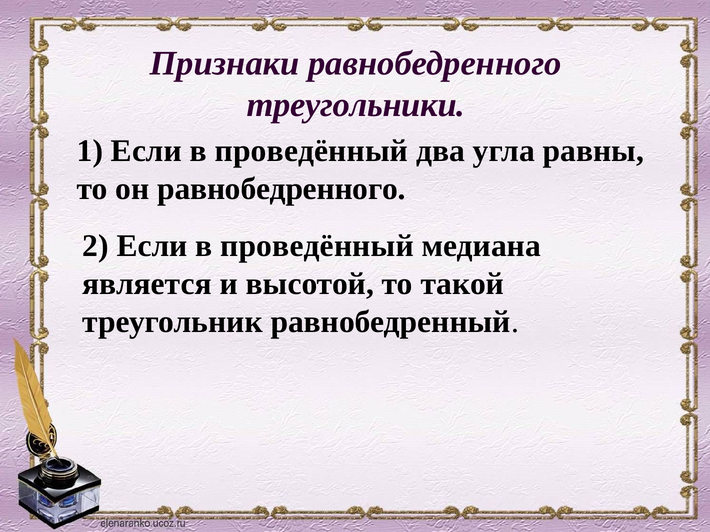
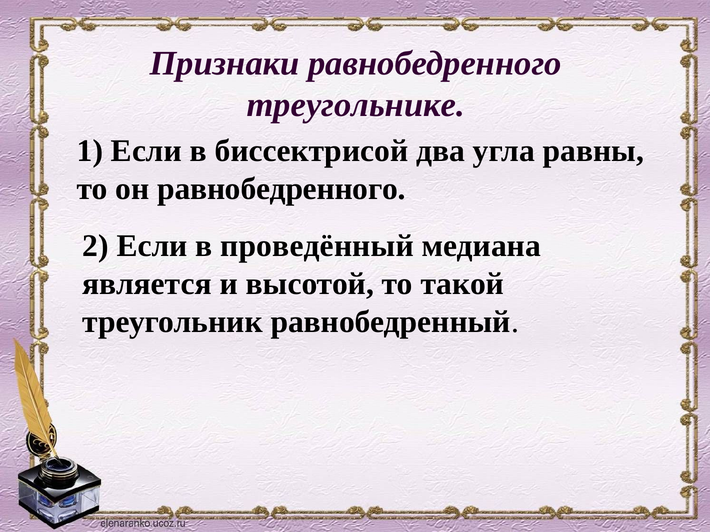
треугольники: треугольники -> треугольнике
1 Если в проведённый: проведённый -> биссектрисой
